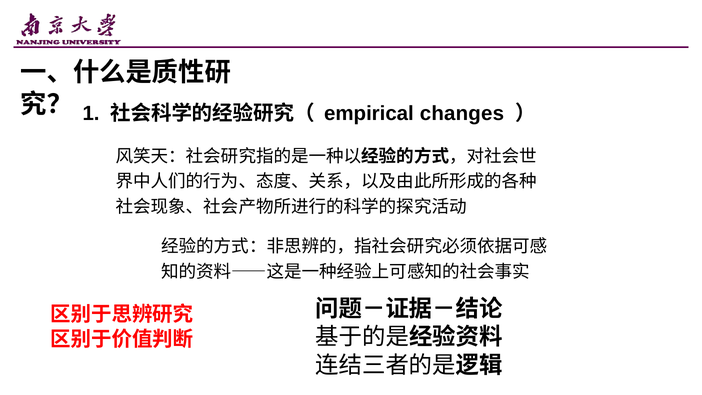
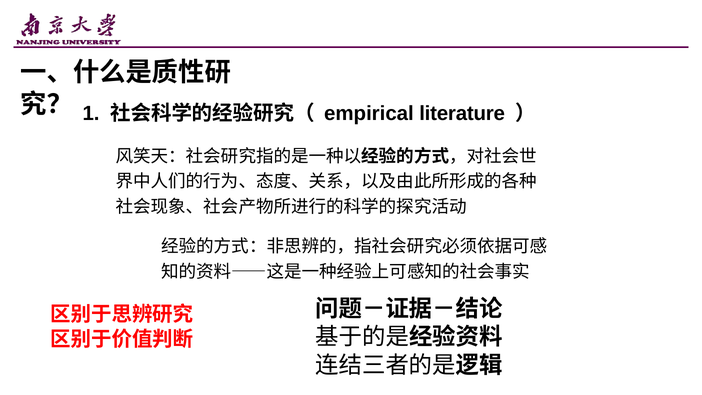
changes: changes -> literature
